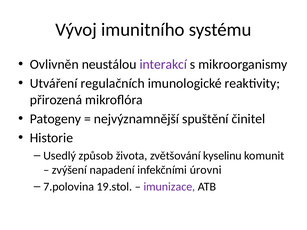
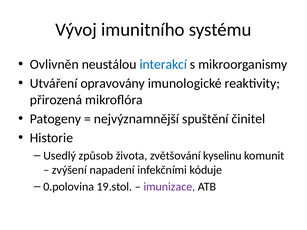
interakcí colour: purple -> blue
regulačních: regulačních -> opravovány
úrovni: úrovni -> kóduje
7.polovina: 7.polovina -> 0.polovina
